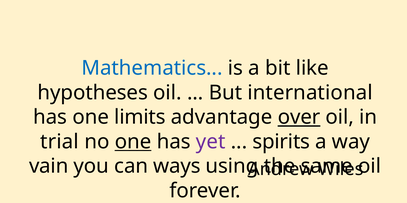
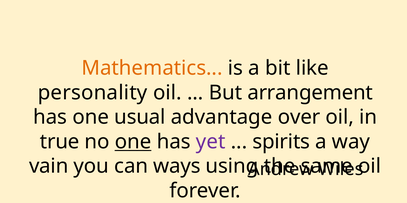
Mathematics colour: blue -> orange
hypotheses: hypotheses -> personality
international: international -> arrangement
limits: limits -> usual
over underline: present -> none
trial: trial -> true
